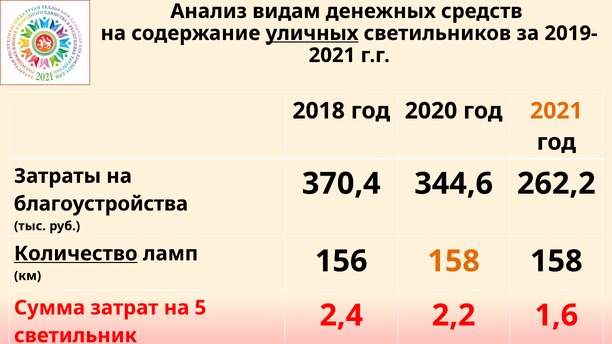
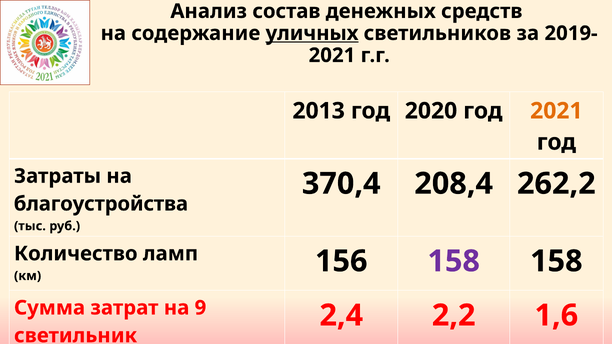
видам: видам -> состав
2018: 2018 -> 2013
344,6: 344,6 -> 208,4
Количество underline: present -> none
158 at (454, 261) colour: orange -> purple
5: 5 -> 9
